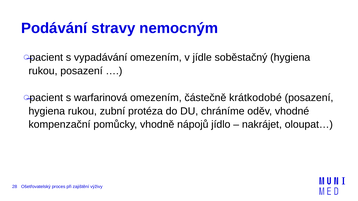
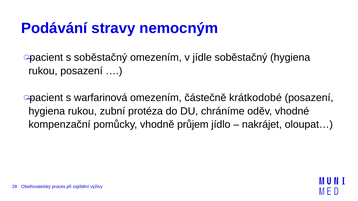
s vypadávání: vypadávání -> soběstačný
nápojů: nápojů -> průjem
